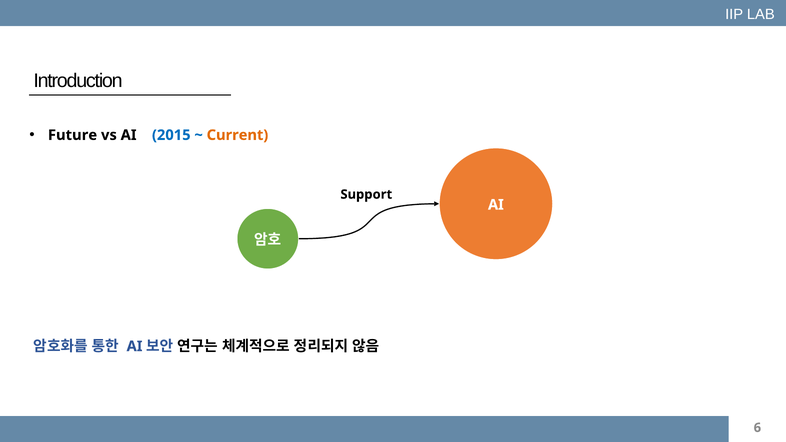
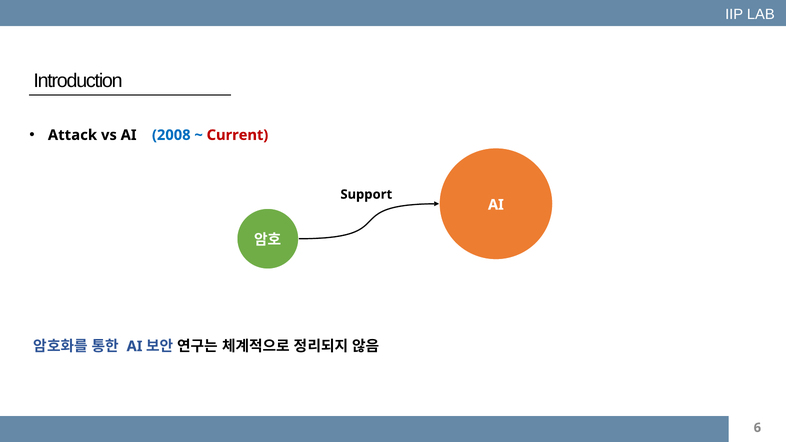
Future: Future -> Attack
2015: 2015 -> 2008
Current colour: orange -> red
